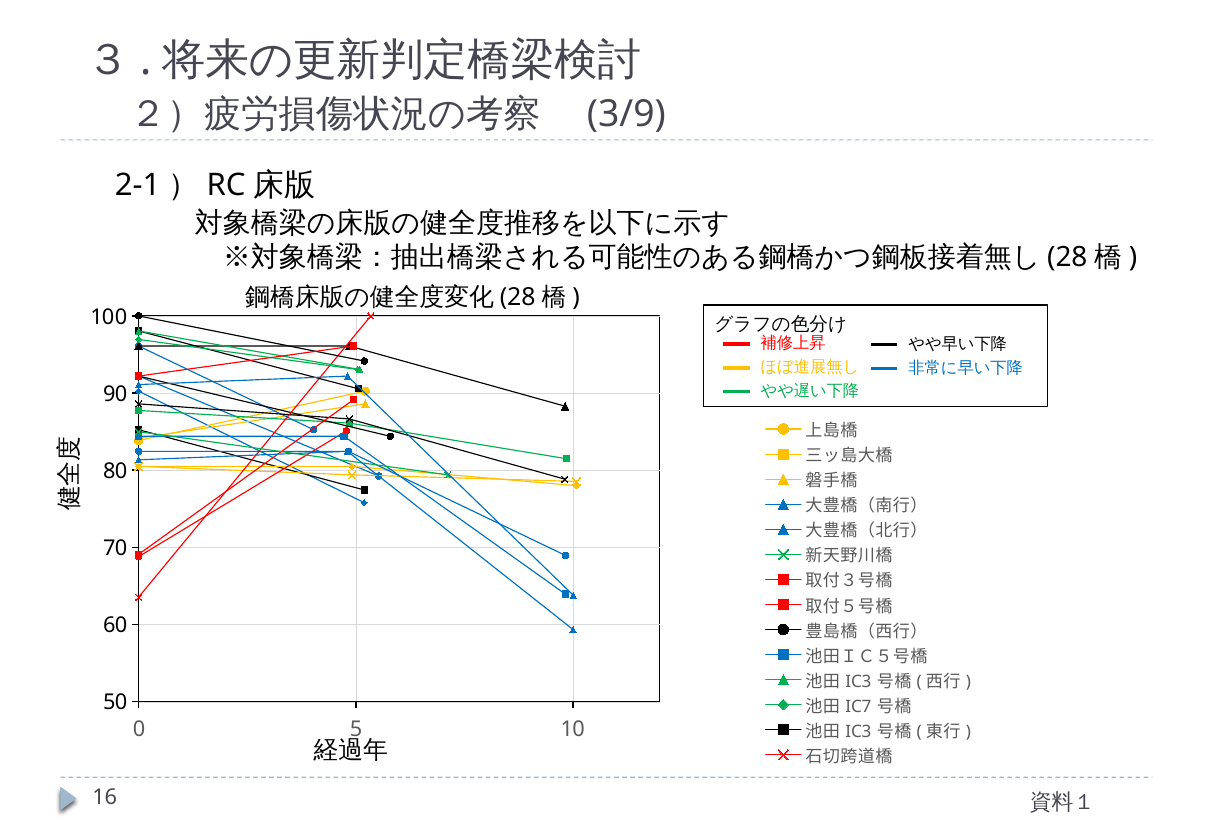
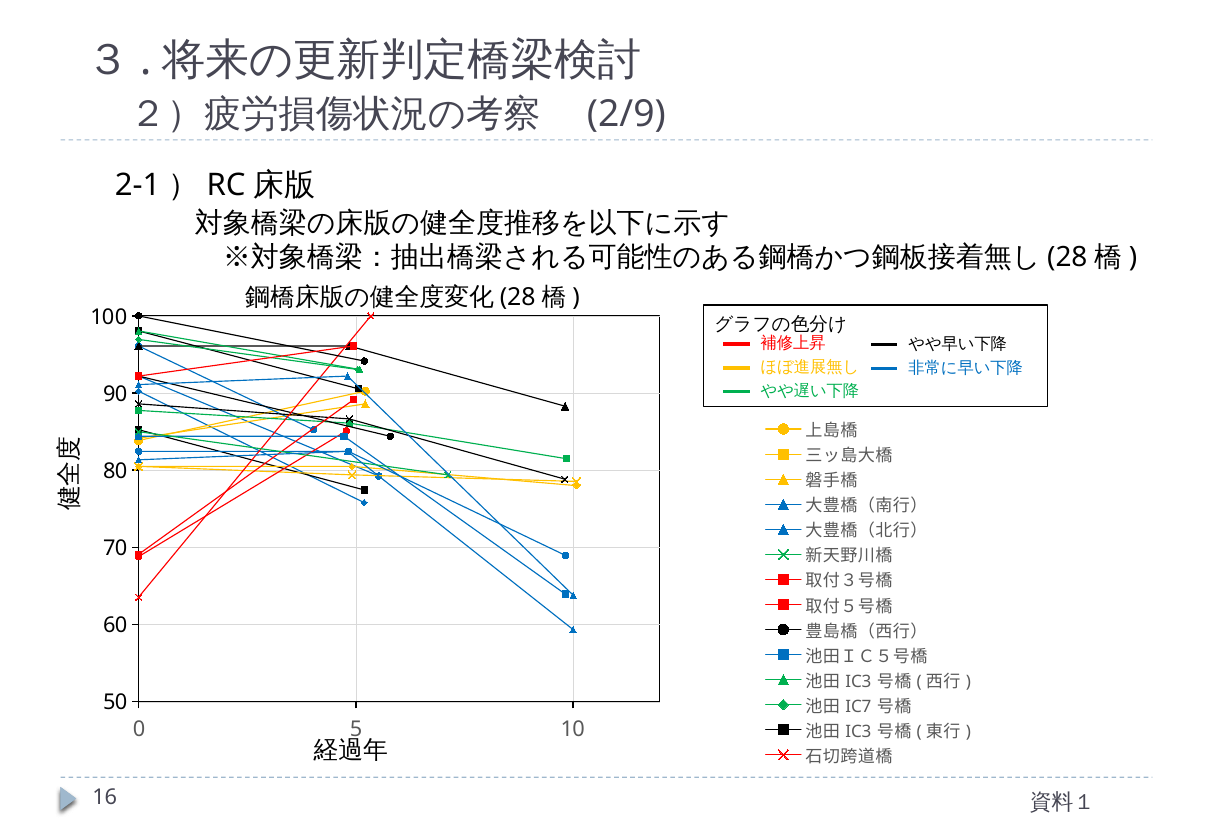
3/9: 3/9 -> 2/9
